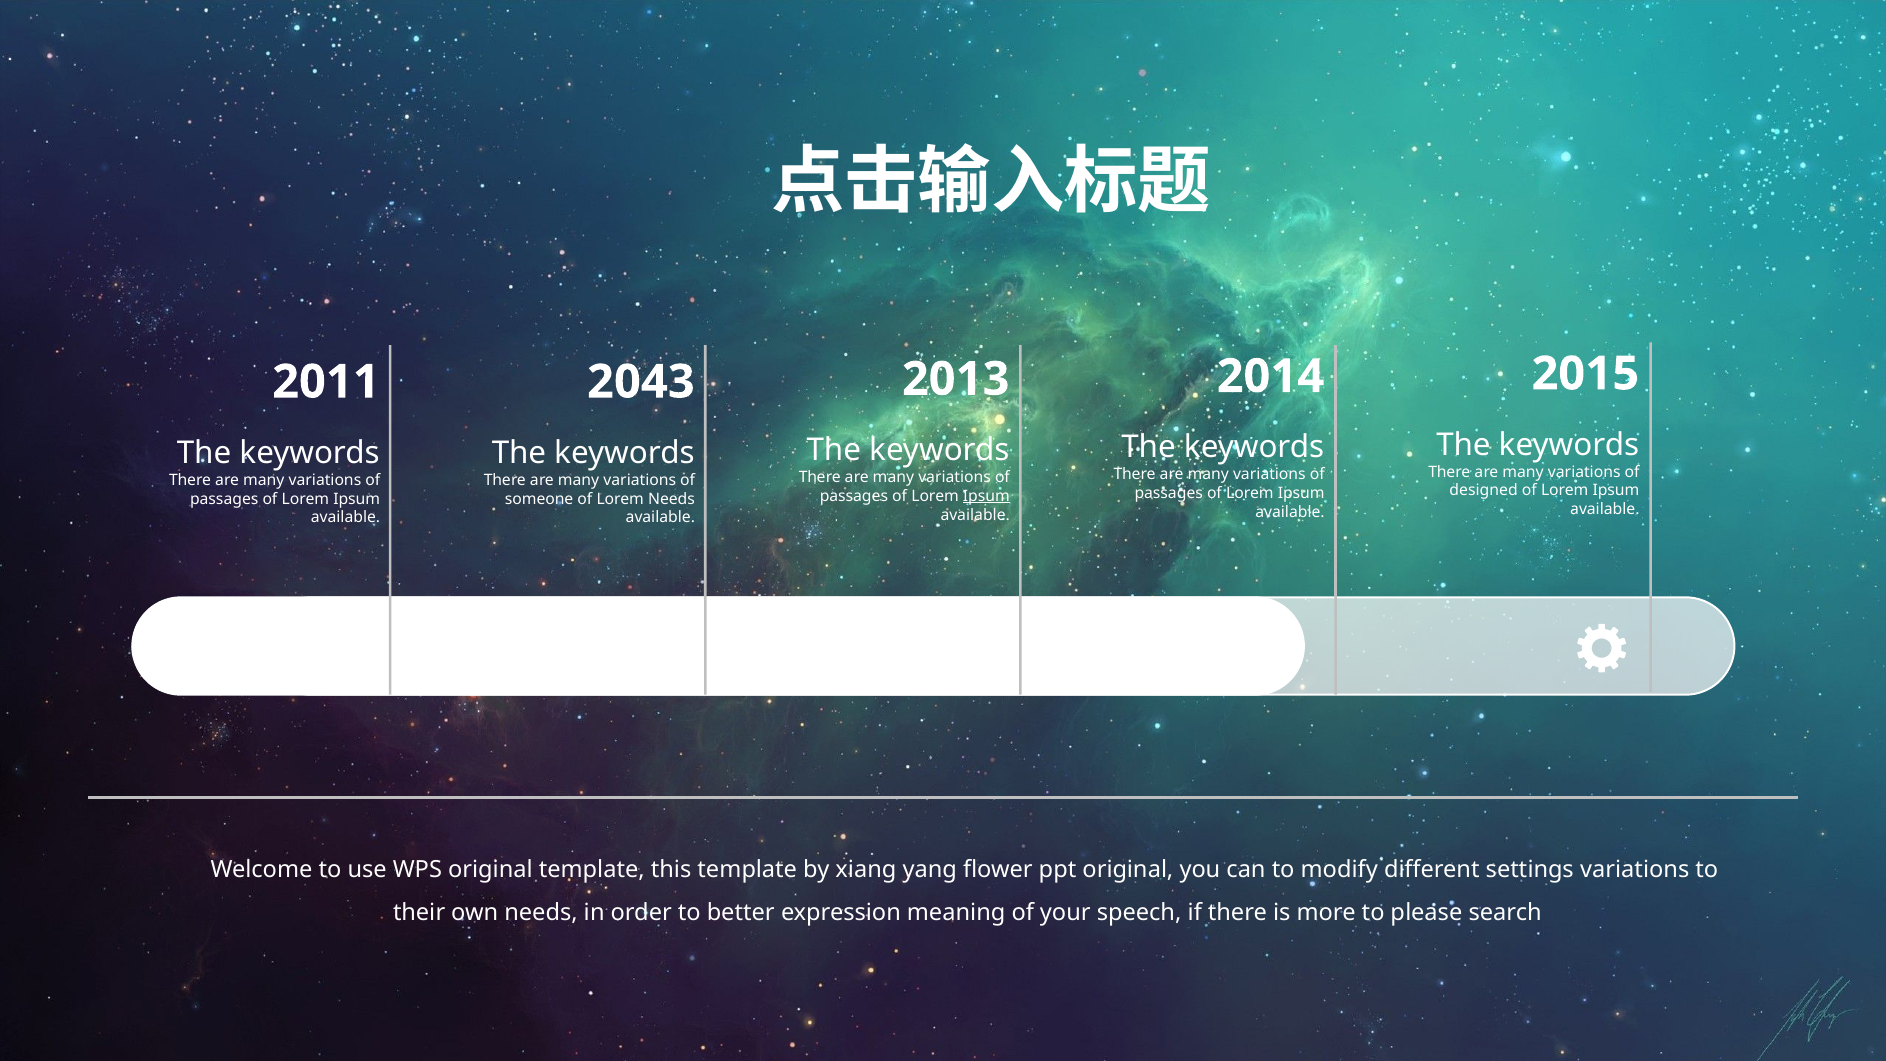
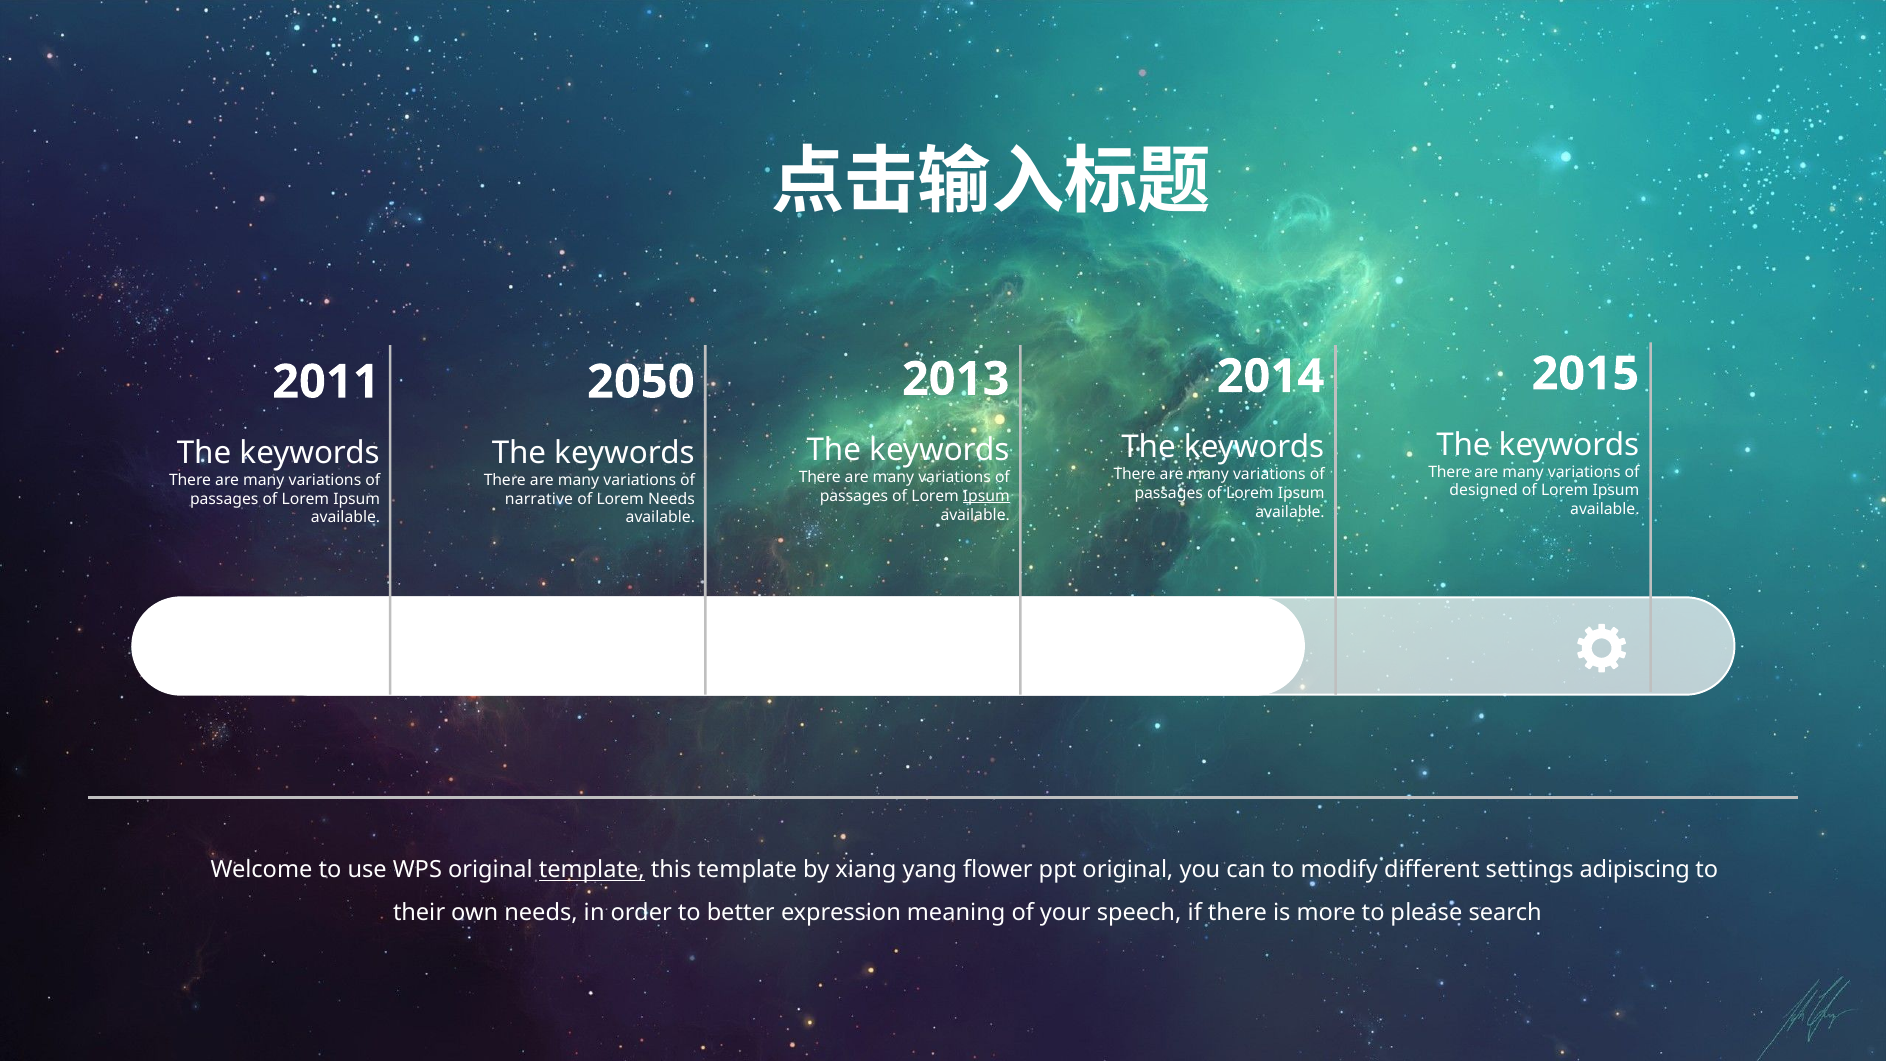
2043: 2043 -> 2050
someone: someone -> narrative
template at (592, 870) underline: none -> present
settings variations: variations -> adipiscing
